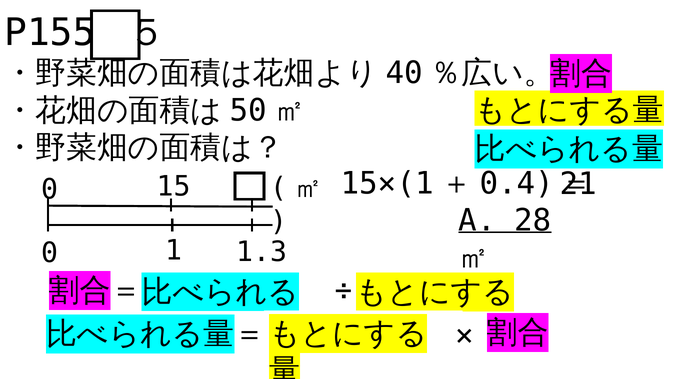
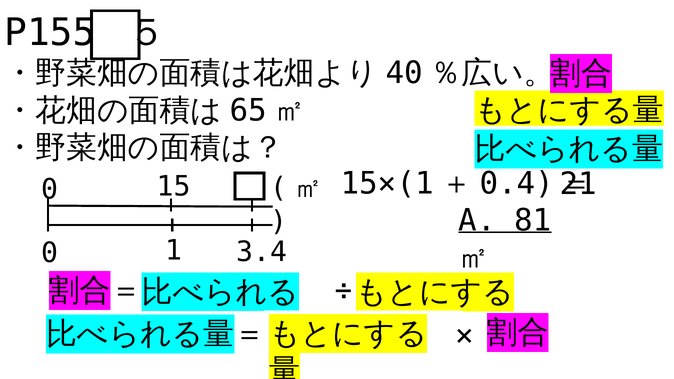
50: 50 -> 65
28: 28 -> 81
1.3: 1.3 -> 3.4
